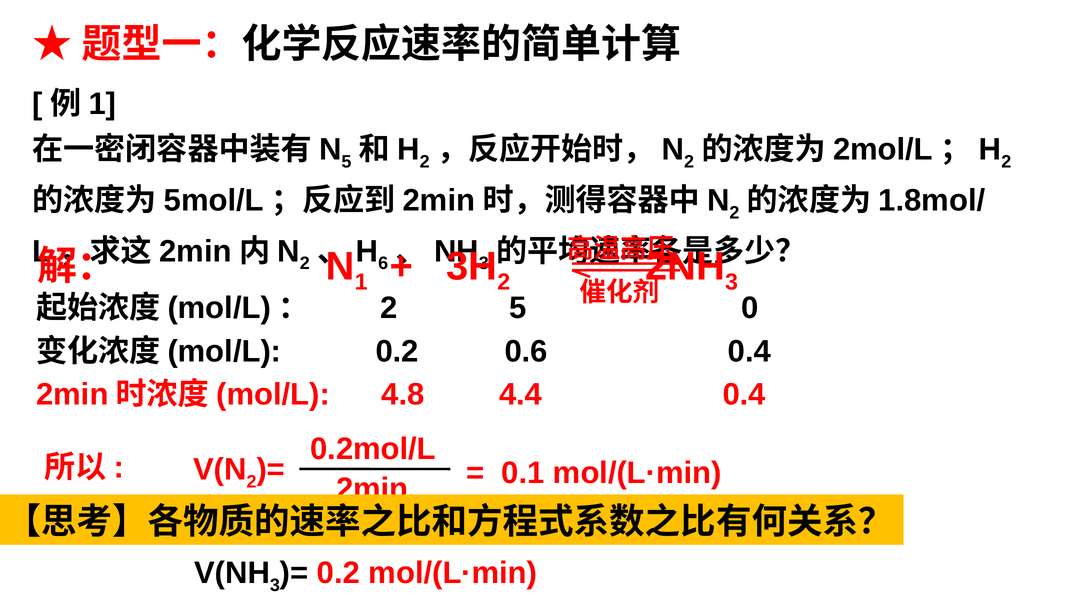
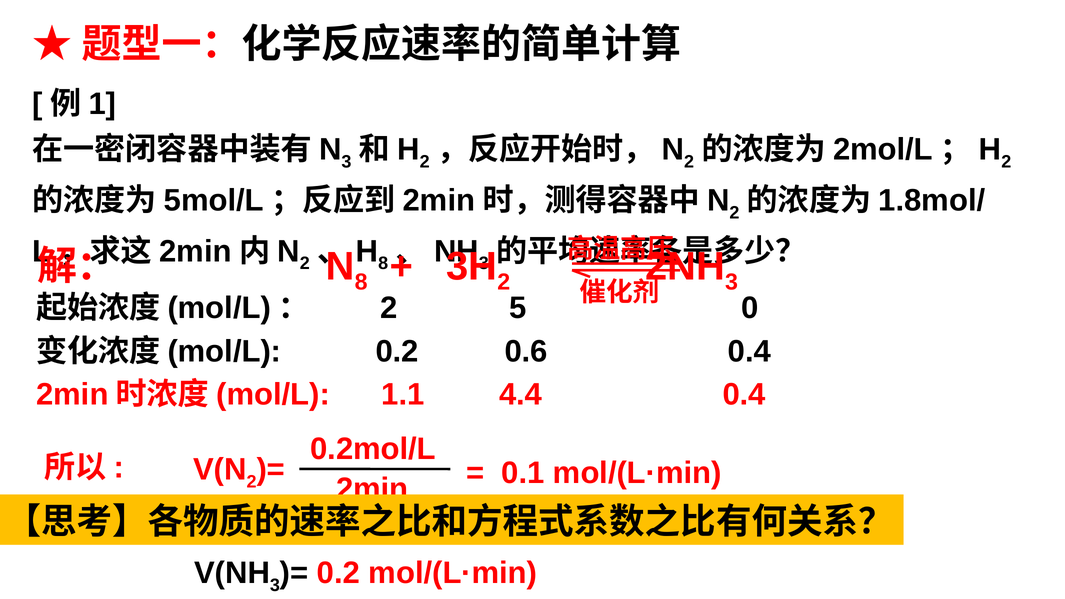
5 at (346, 162): 5 -> 3
6 at (383, 264): 6 -> 8
1 at (361, 282): 1 -> 8
4.8: 4.8 -> 1.1
